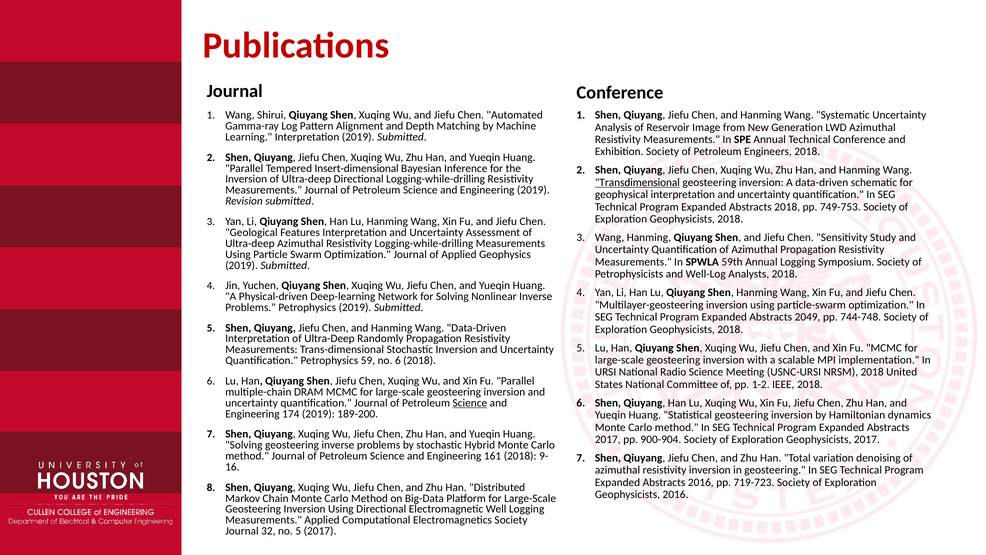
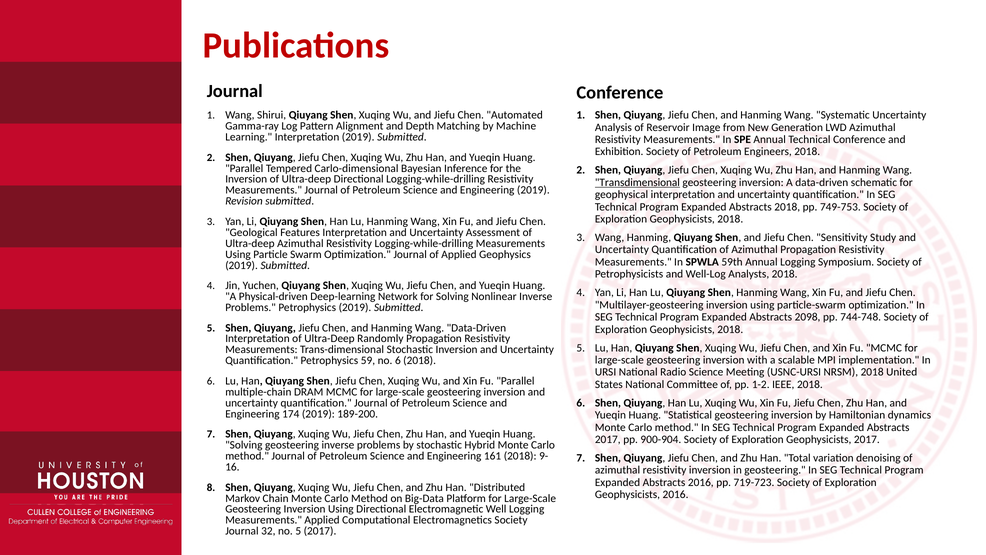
Insert-dimensional: Insert-dimensional -> Carlo-dimensional
2049: 2049 -> 2098
Science at (470, 403) underline: present -> none
